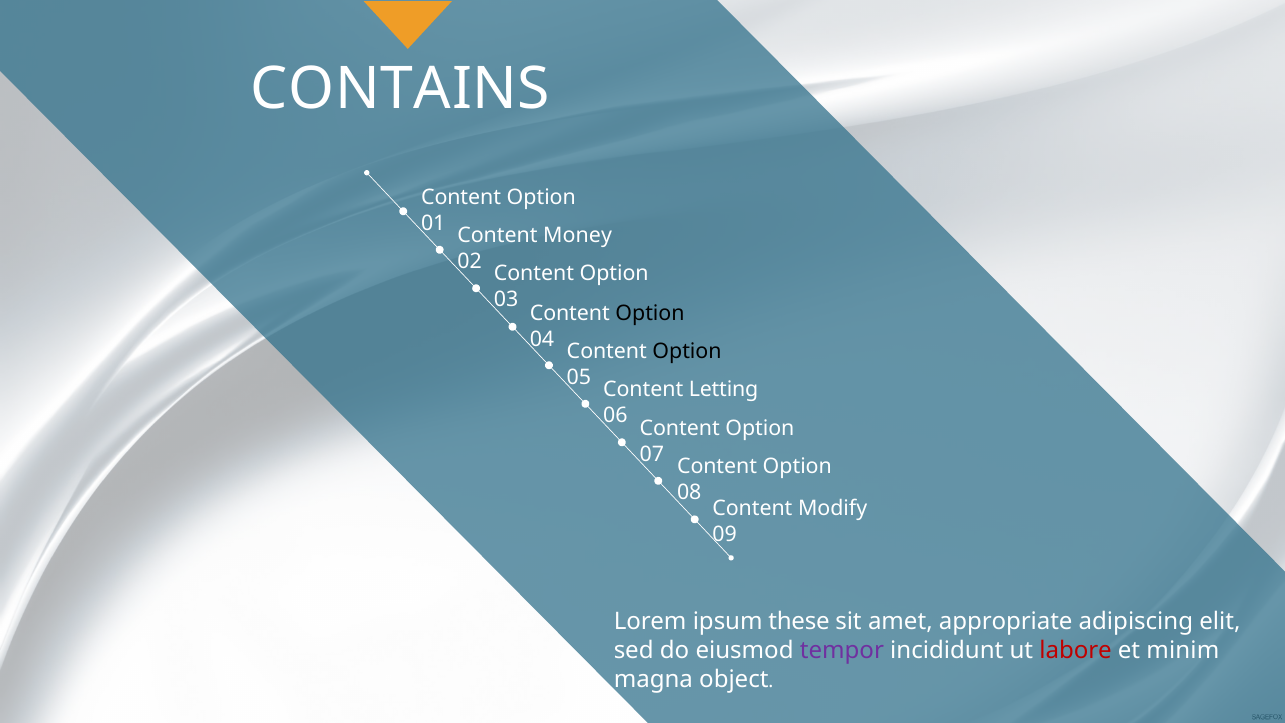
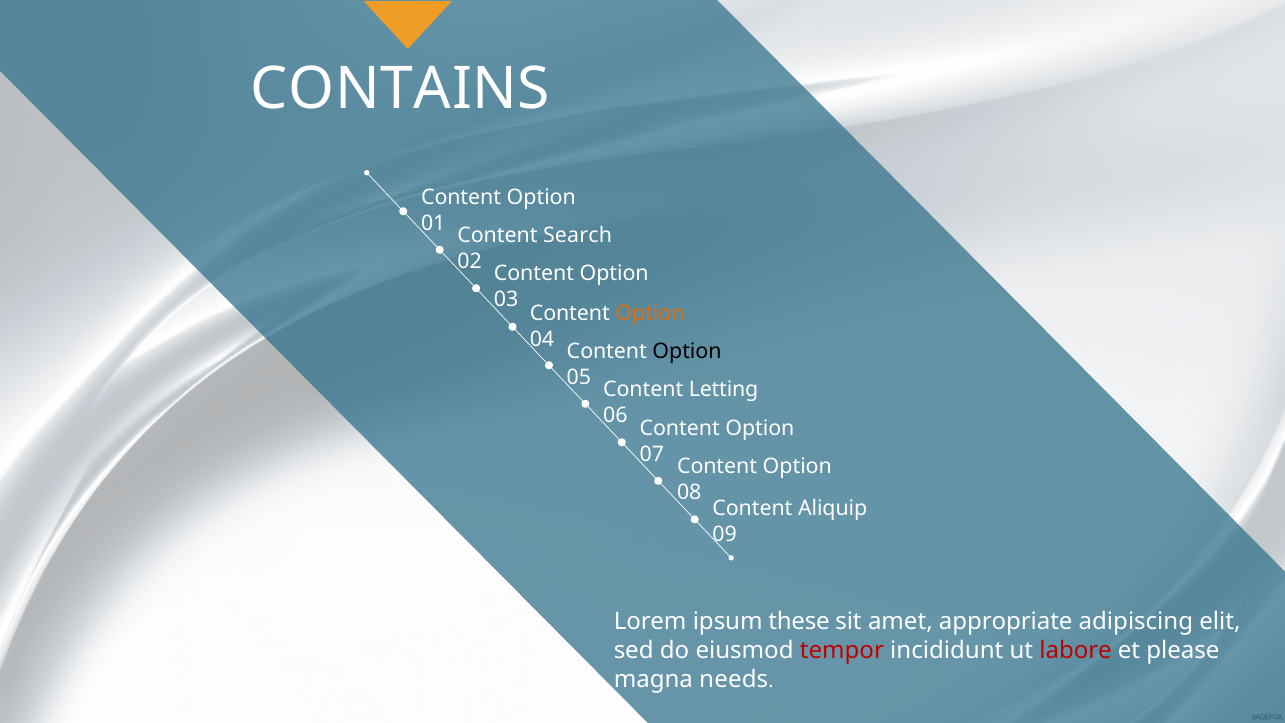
Money: Money -> Search
Option at (650, 314) colour: black -> orange
Modify: Modify -> Aliquip
tempor colour: purple -> red
minim: minim -> please
object: object -> needs
